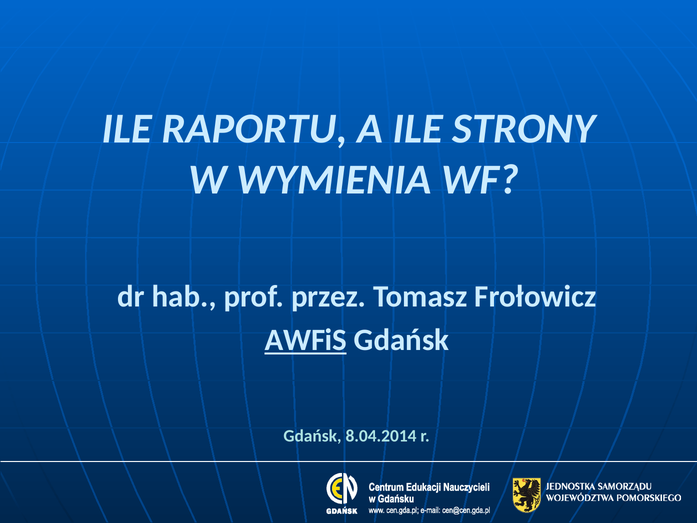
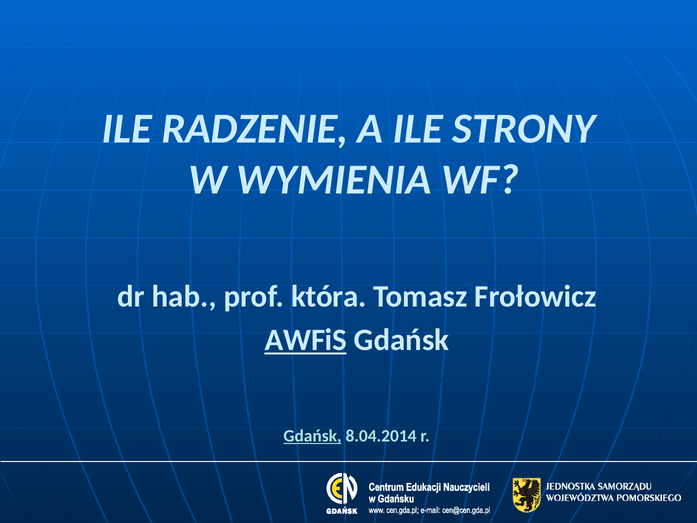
RAPORTU: RAPORTU -> RADZENIE
przez: przez -> która
Gdańsk at (312, 436) underline: none -> present
